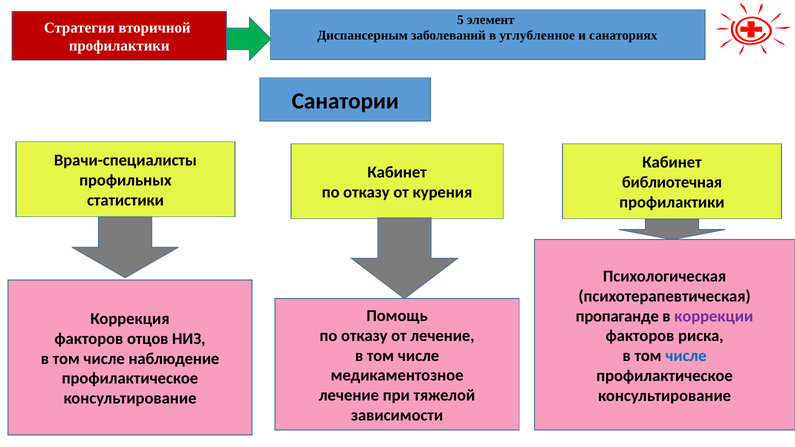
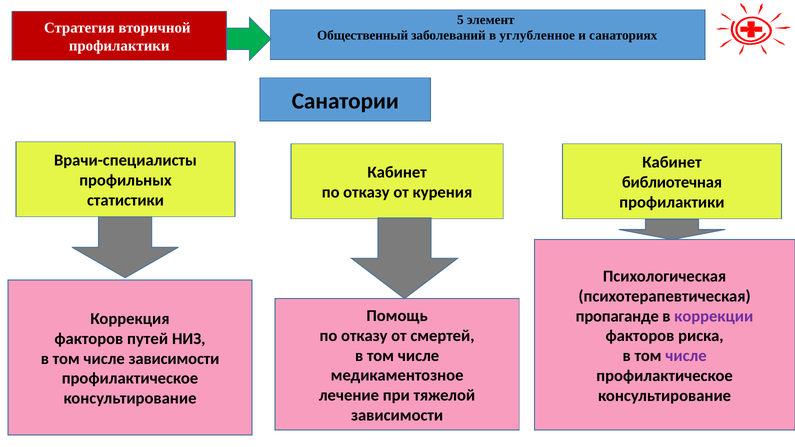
Диспансерным: Диспансерным -> Общественный
от лечение: лечение -> смертей
отцов: отцов -> путей
числе at (686, 356) colour: blue -> purple
числе наблюдение: наблюдение -> зависимости
